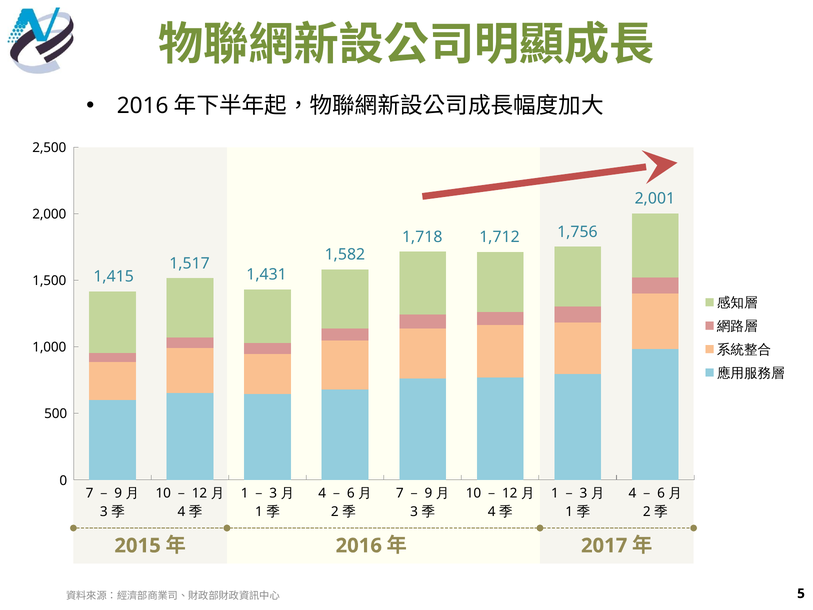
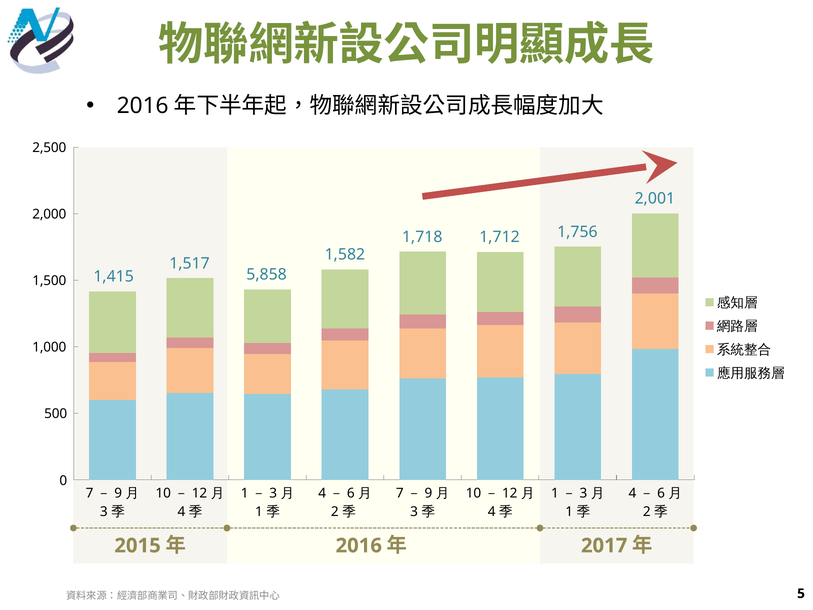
1,431: 1,431 -> 5,858
